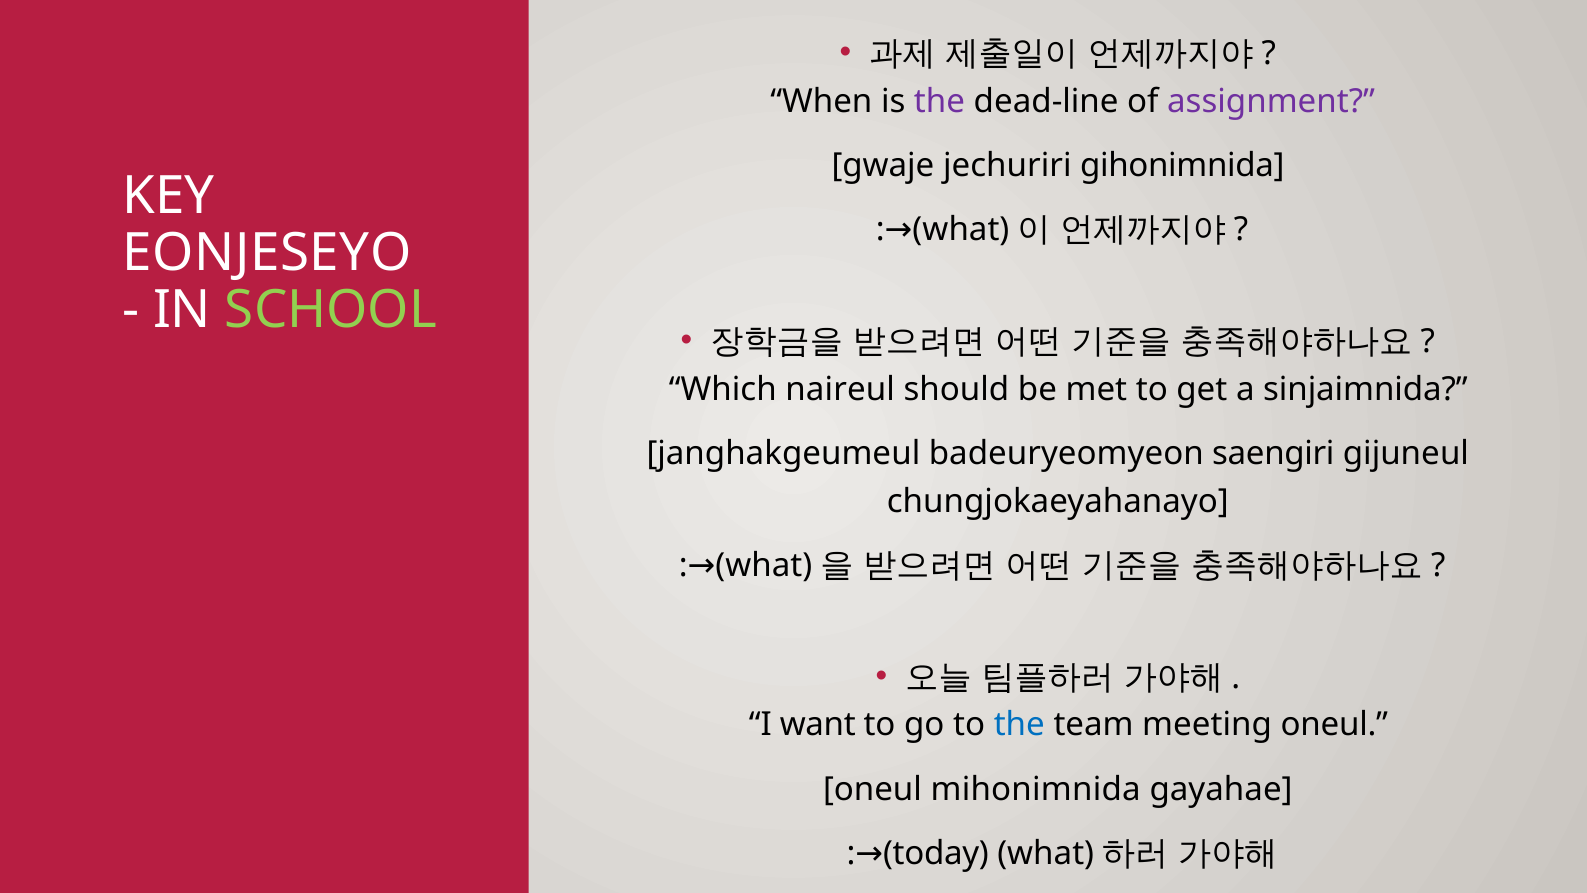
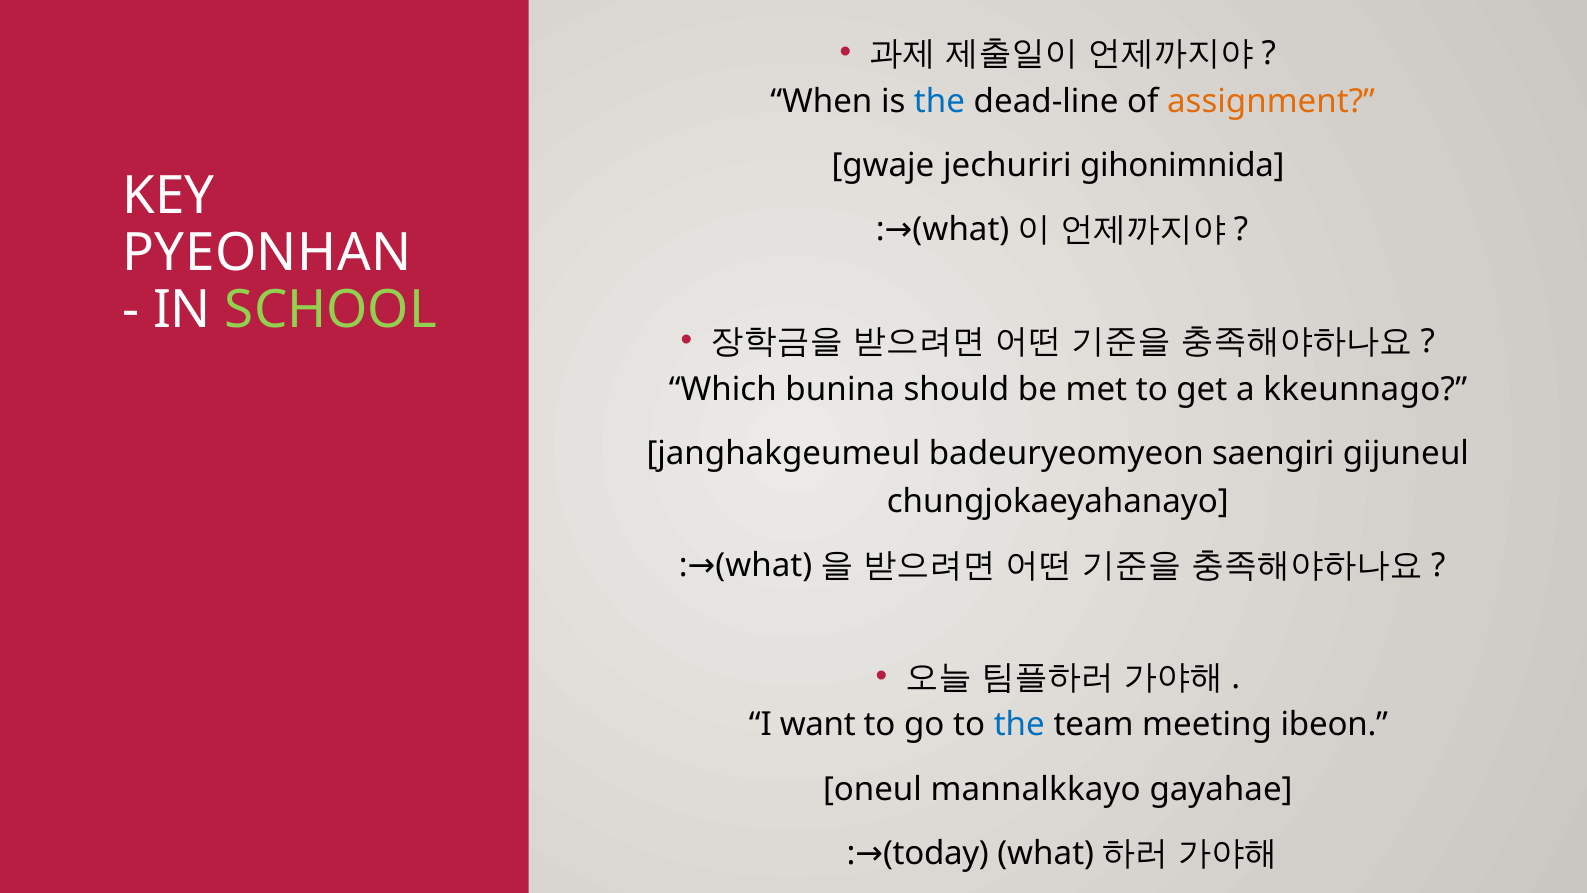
the at (940, 101) colour: purple -> blue
assignment colour: purple -> orange
EONJESEYO: EONJESEYO -> PYEONHAN
naireul: naireul -> bunina
sinjaimnida: sinjaimnida -> kkeunnago
meeting oneul: oneul -> ibeon
mihonimnida: mihonimnida -> mannalkkayo
